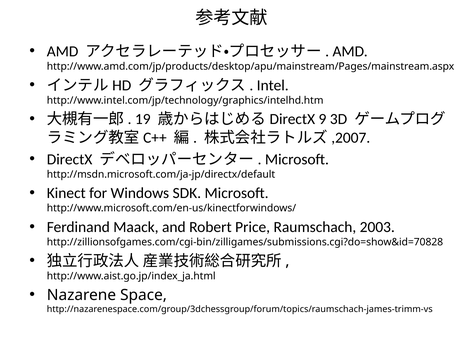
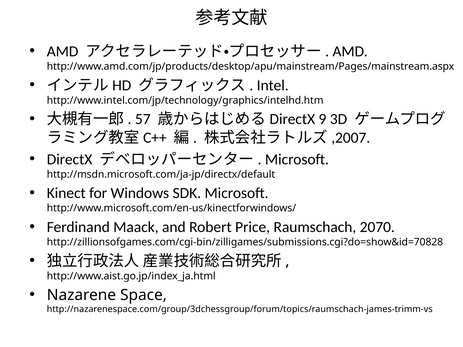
19: 19 -> 57
2003: 2003 -> 2070
